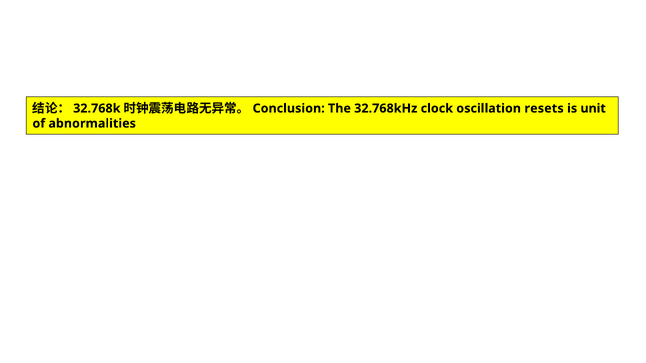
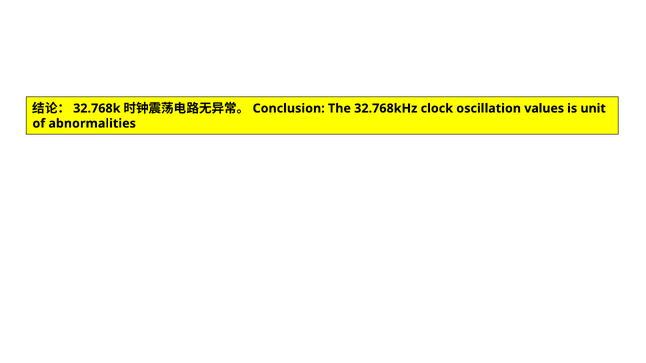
resets: resets -> values
